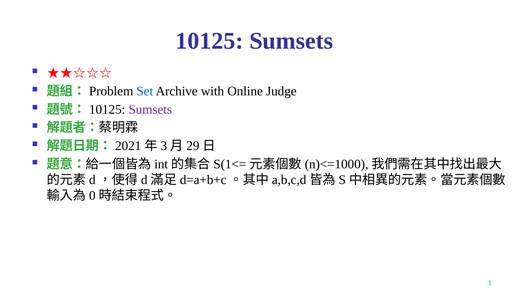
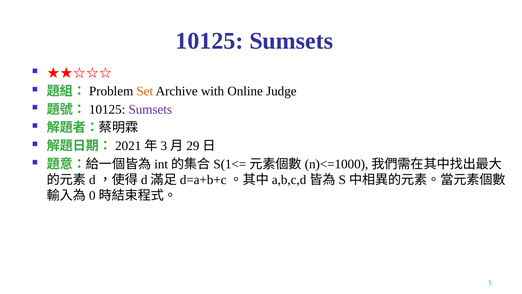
Set colour: blue -> orange
